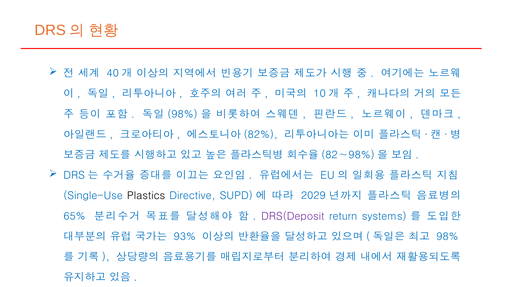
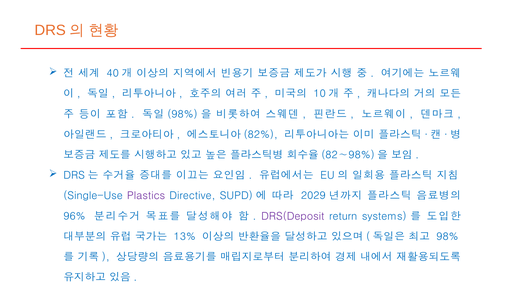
Plastics colour: black -> purple
65%: 65% -> 96%
93%: 93% -> 13%
